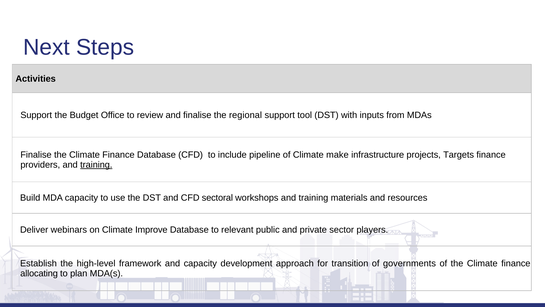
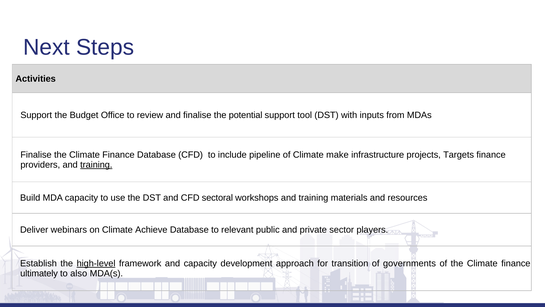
regional: regional -> potential
Improve: Improve -> Achieve
high-level underline: none -> present
allocating: allocating -> ultimately
plan: plan -> also
